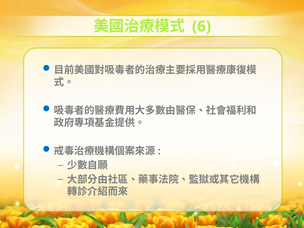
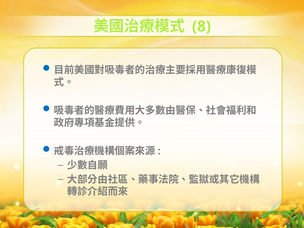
6: 6 -> 8
